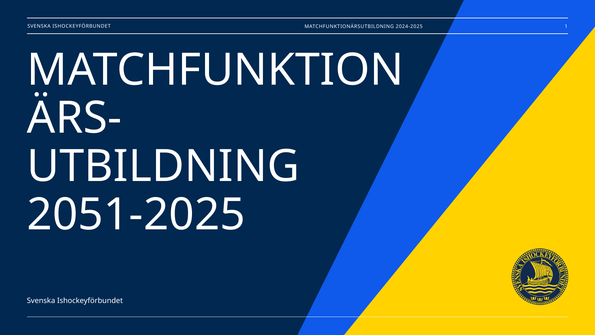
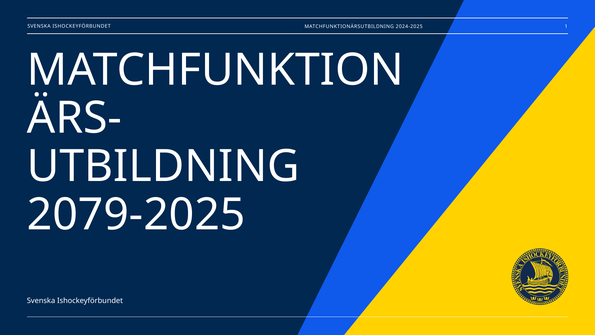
2051-2025: 2051-2025 -> 2079-2025
